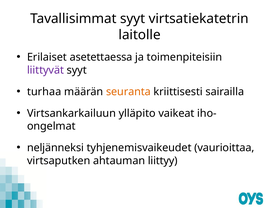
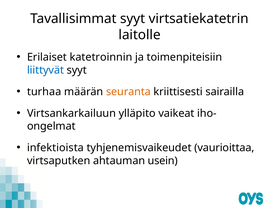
asetettaessa: asetettaessa -> katetroinnin
liittyvät colour: purple -> blue
neljänneksi: neljänneksi -> infektioista
liittyy: liittyy -> usein
